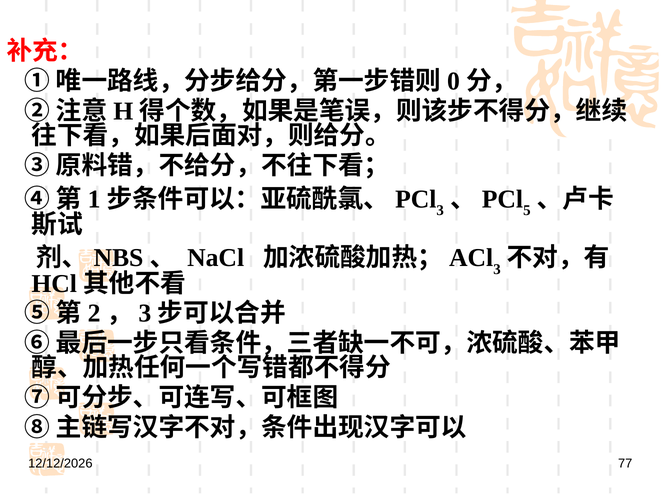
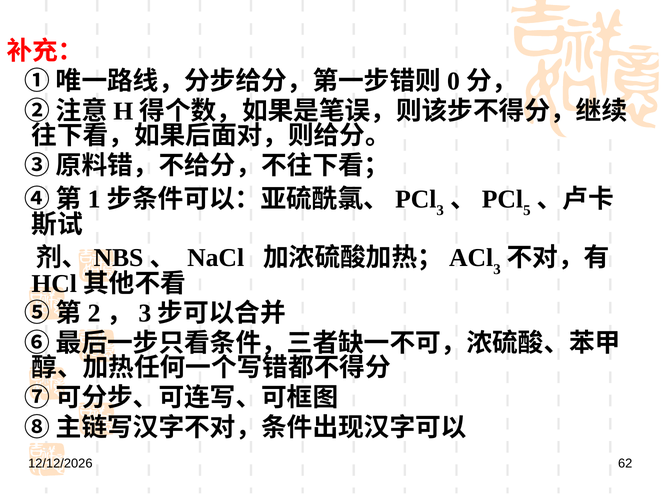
77: 77 -> 62
